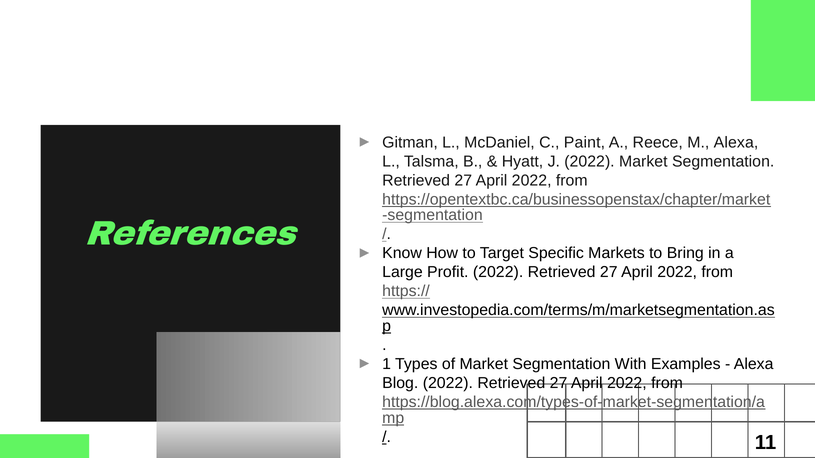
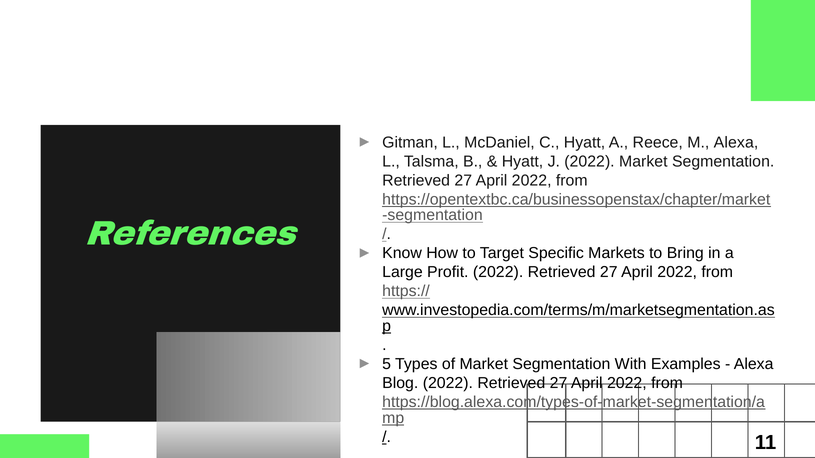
C Paint: Paint -> Hyatt
1: 1 -> 5
